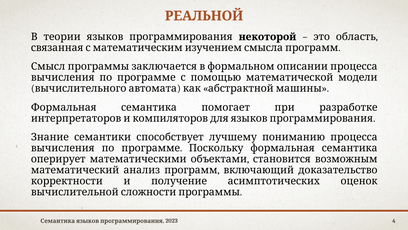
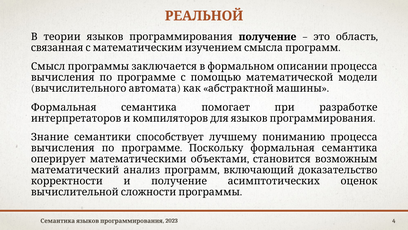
программирования некоторой: некоторой -> получение
